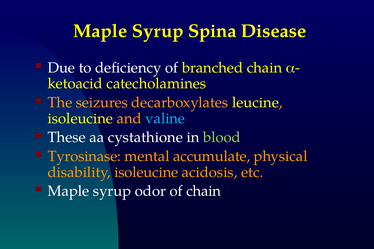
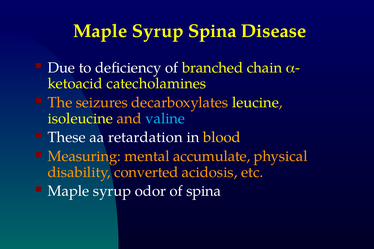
cystathione: cystathione -> retardation
blood colour: light green -> yellow
Tyrosinase: Tyrosinase -> Measuring
disability isoleucine: isoleucine -> converted
of chain: chain -> spina
